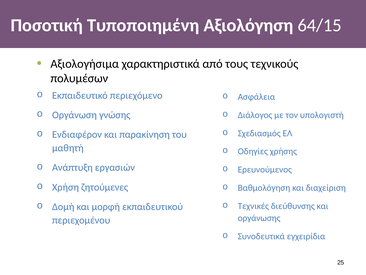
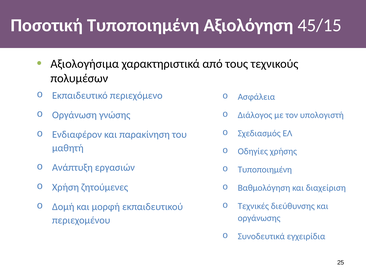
64/15: 64/15 -> 45/15
Ερευνούμενος at (265, 169): Ερευνούμενος -> Τυποποιημένη
